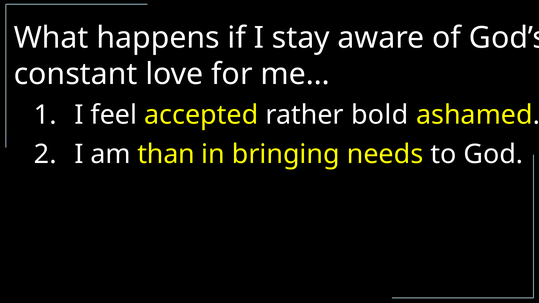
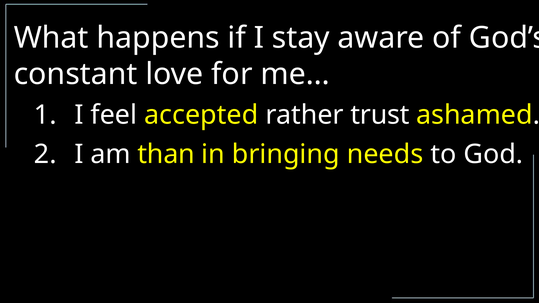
bold: bold -> trust
